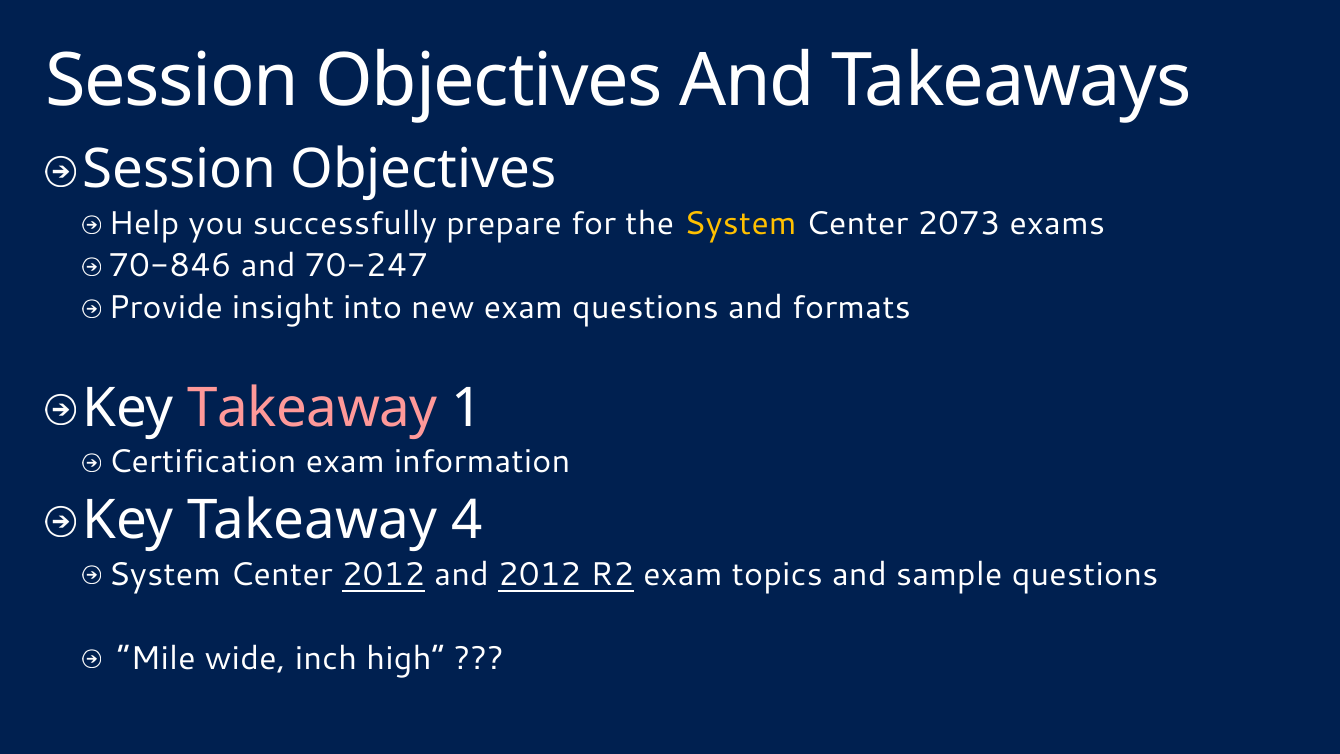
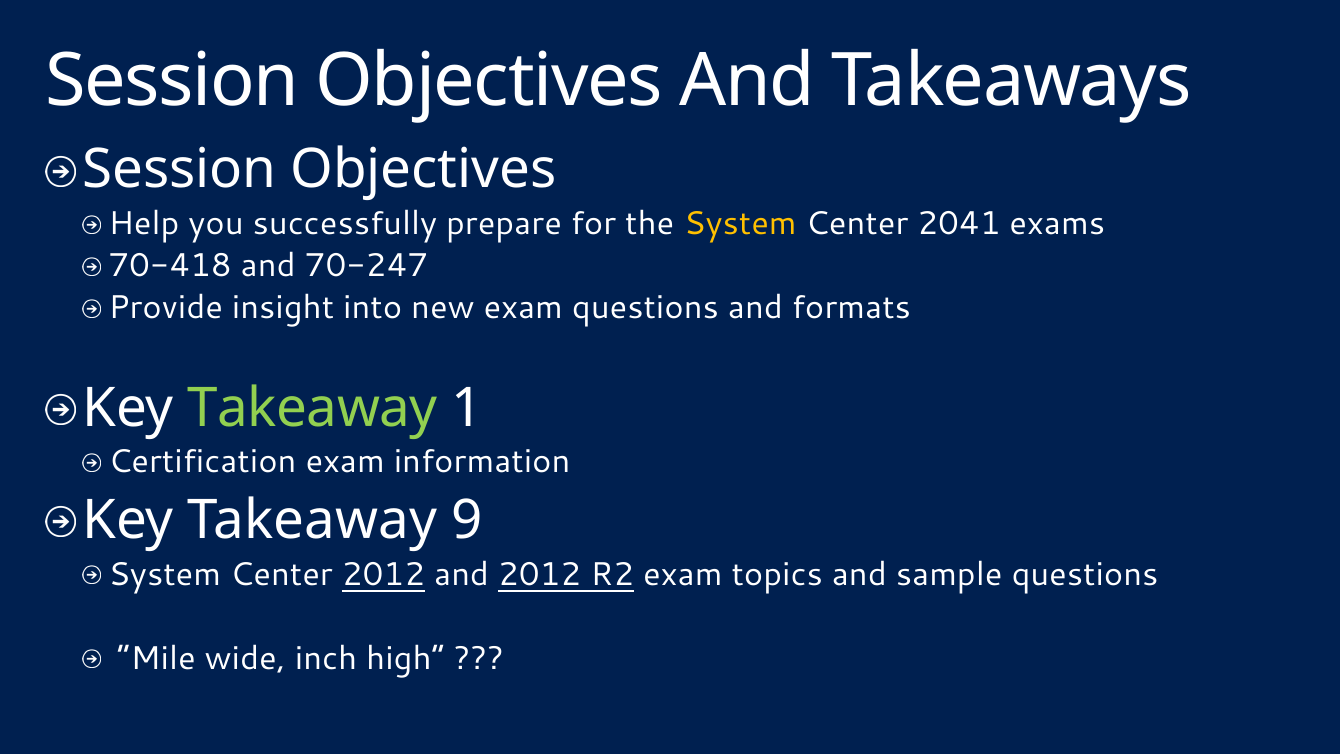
2073: 2073 -> 2041
70-846: 70-846 -> 70-418
Takeaway at (313, 408) colour: pink -> light green
4: 4 -> 9
